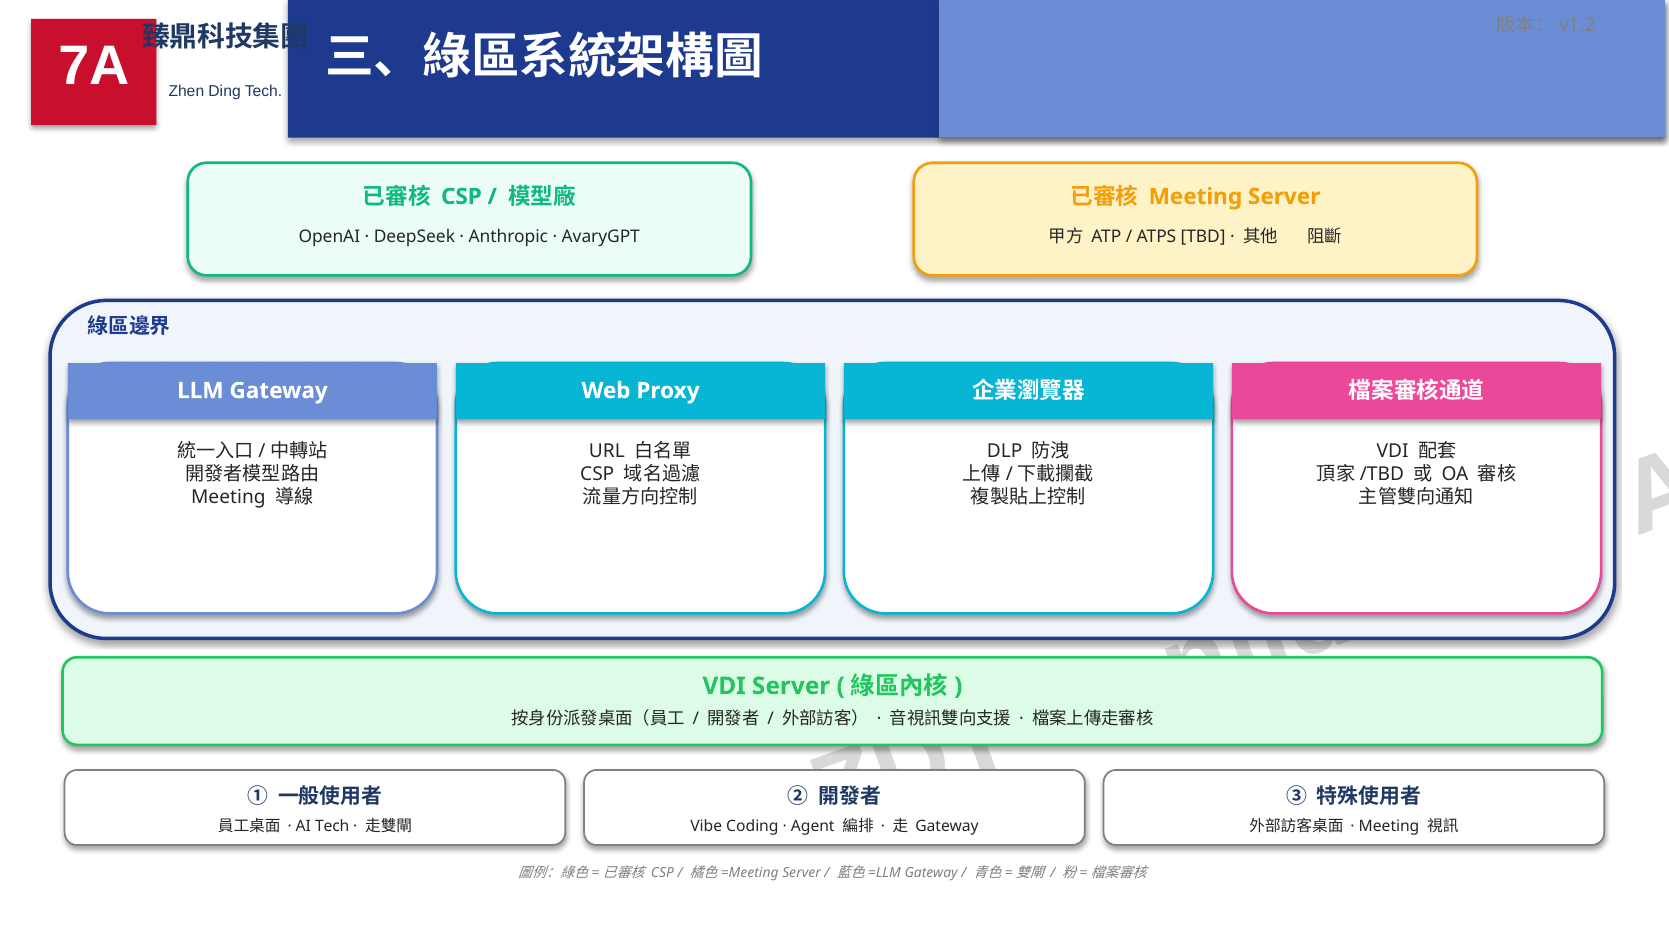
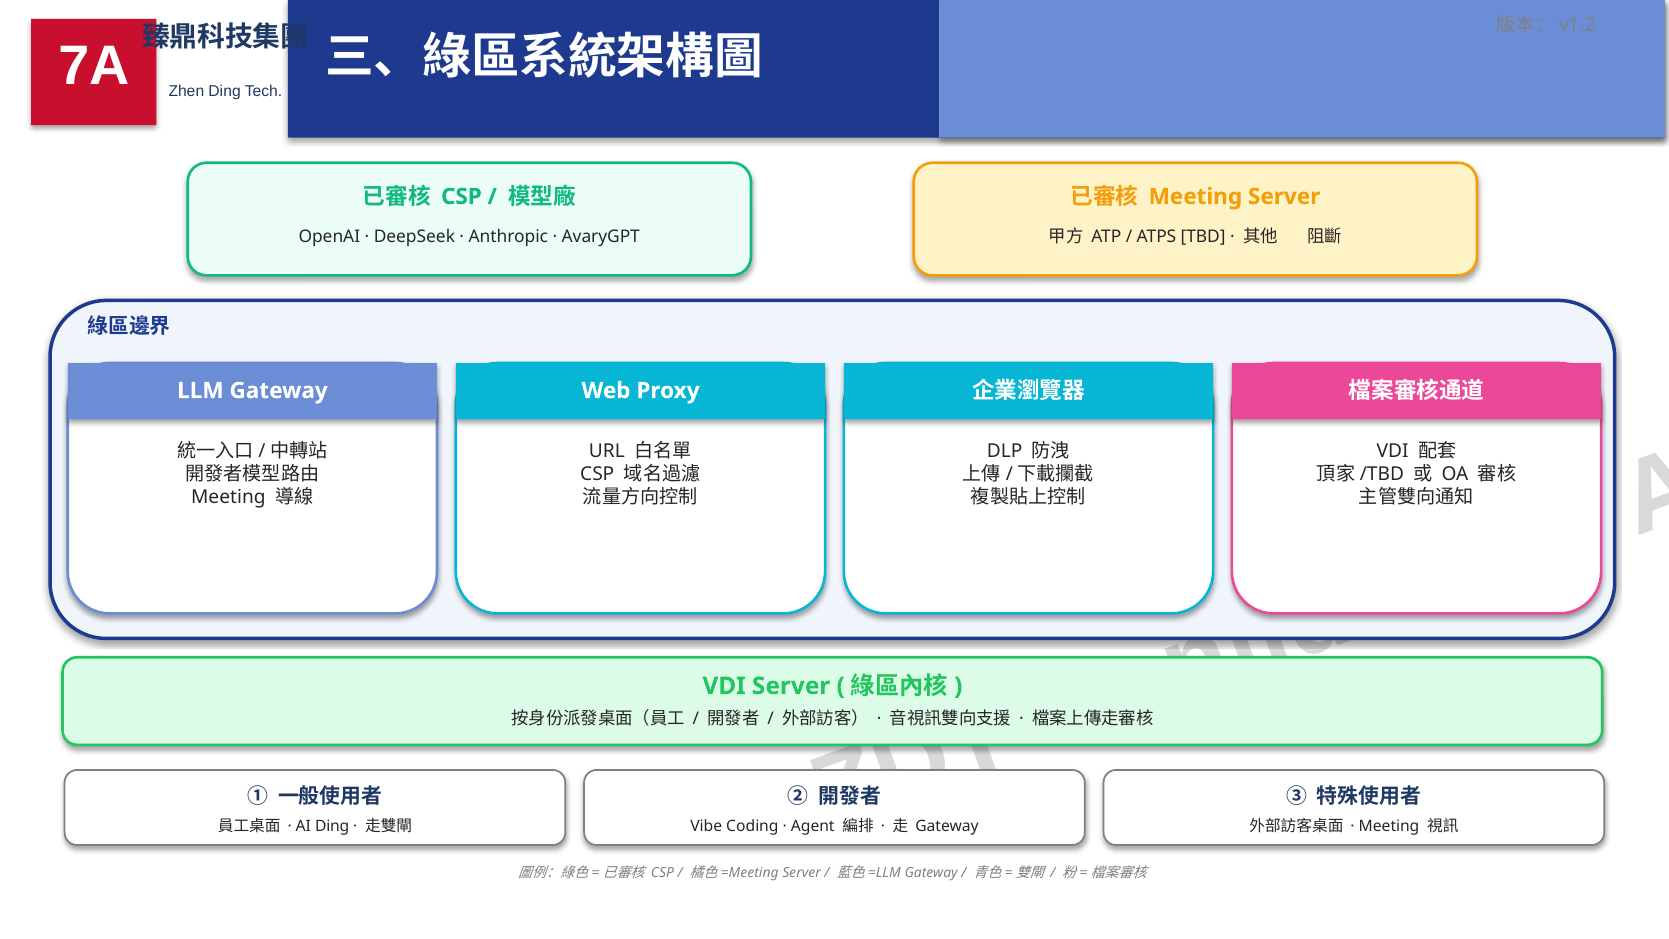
AI Tech: Tech -> Ding
